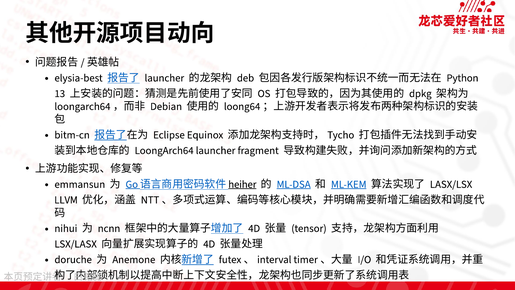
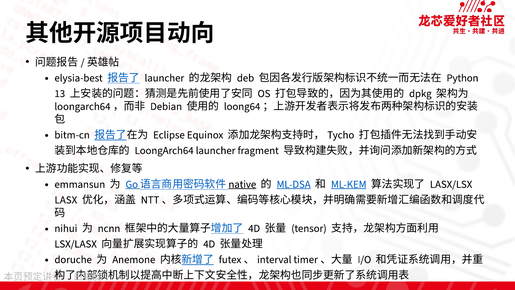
heiher: heiher -> native
LLVM: LLVM -> LASX
